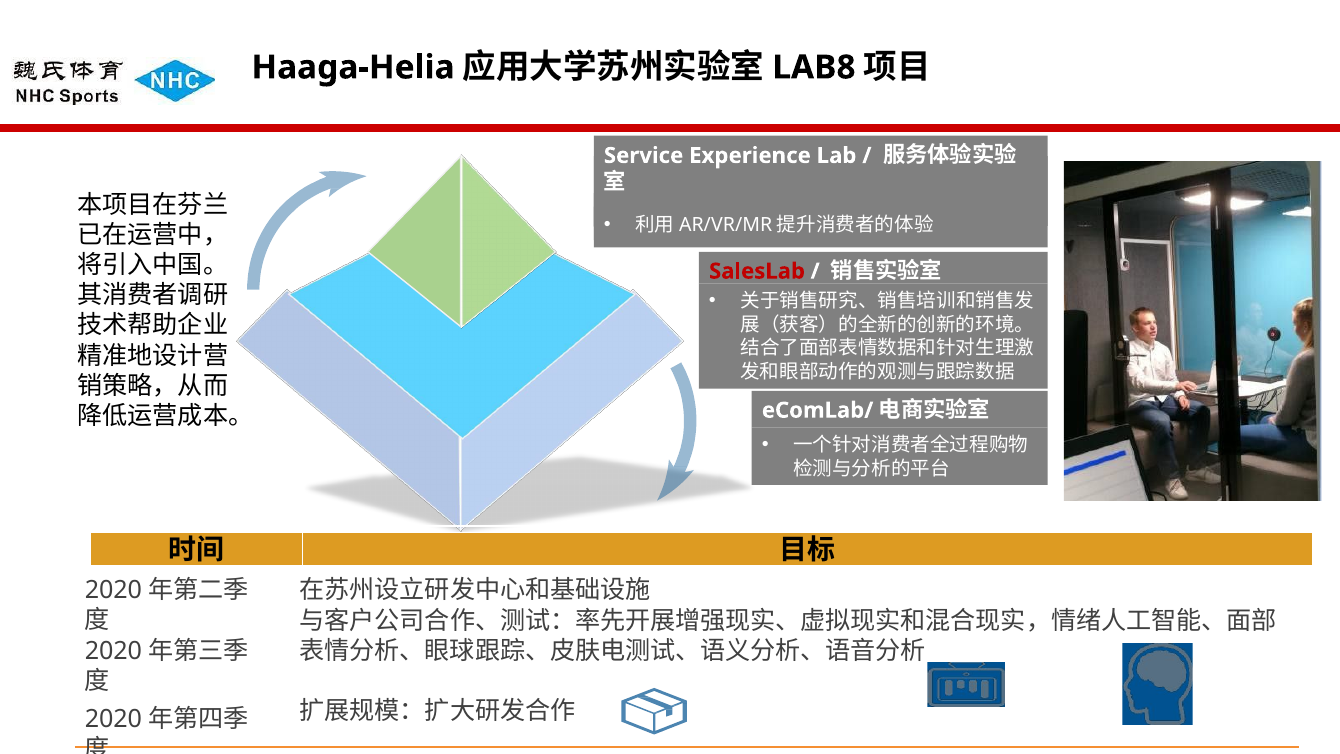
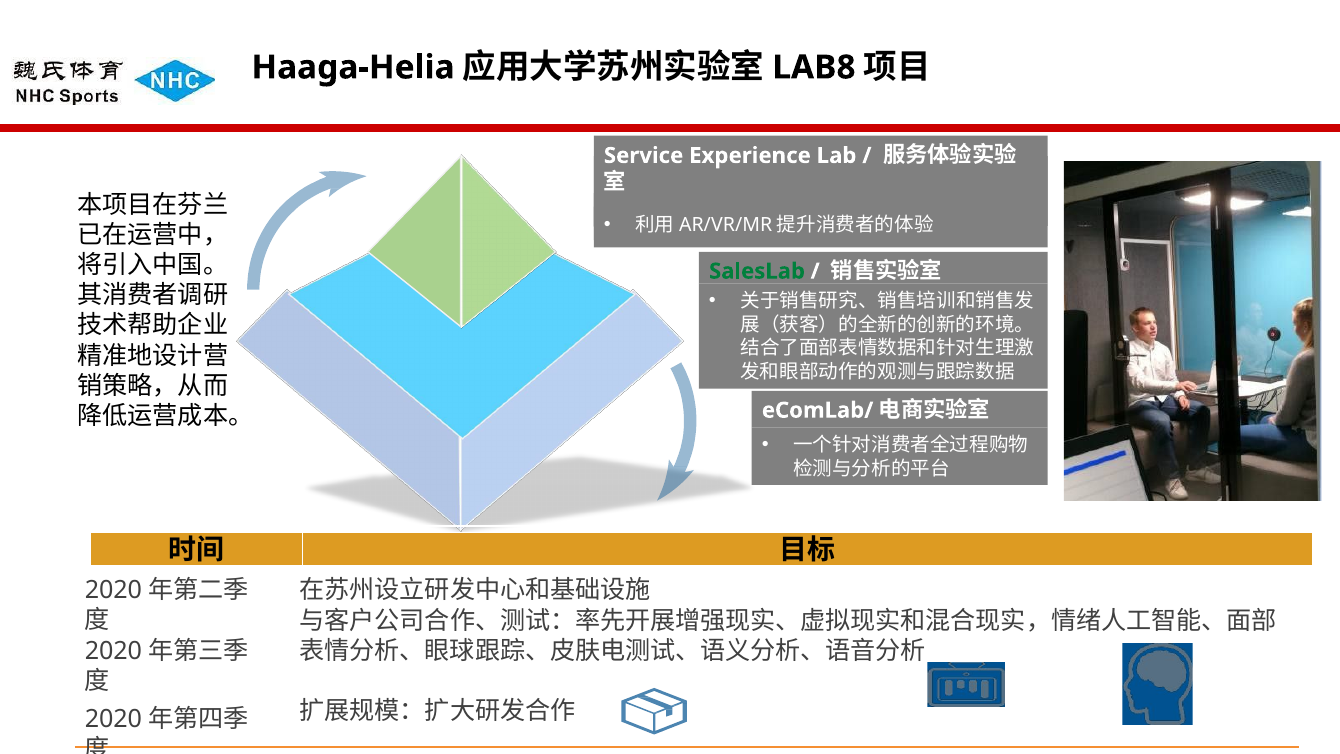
SalesLab colour: red -> green
